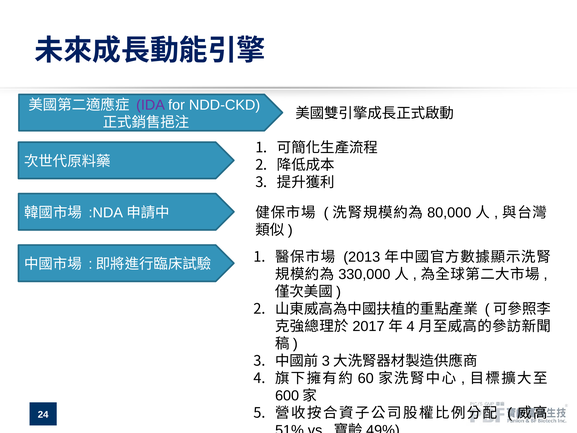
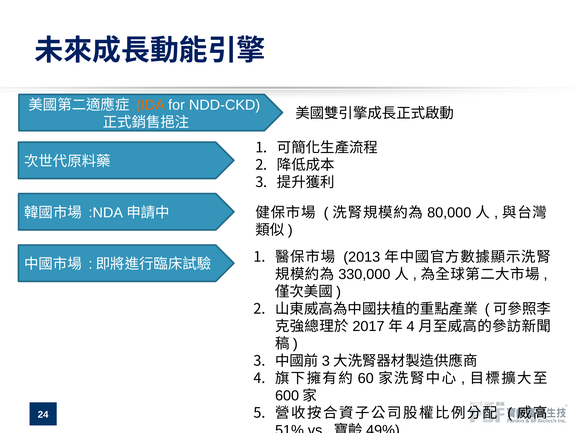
IDA colour: purple -> orange
